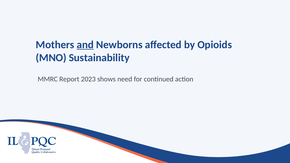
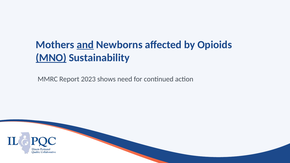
MNO underline: none -> present
